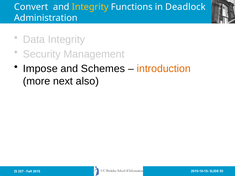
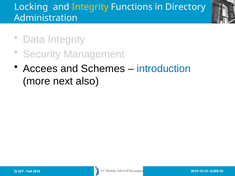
Convert: Convert -> Locking
Deadlock: Deadlock -> Directory
Impose: Impose -> Accees
introduction colour: orange -> blue
